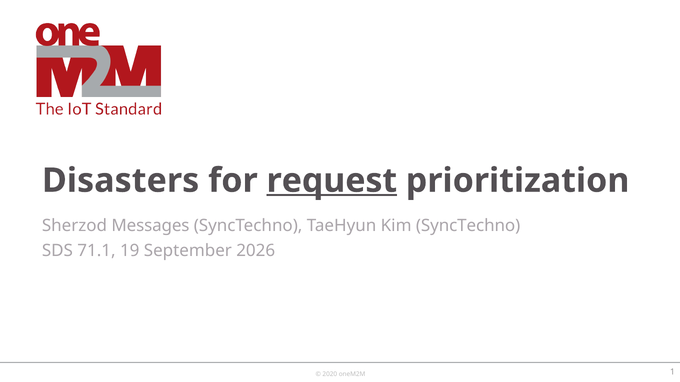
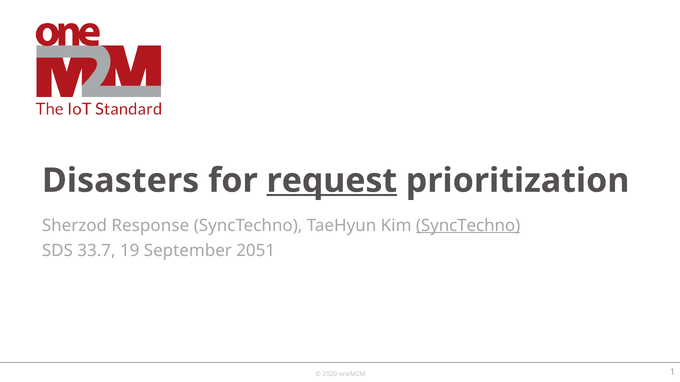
Messages: Messages -> Response
SyncTechno at (468, 226) underline: none -> present
71.1: 71.1 -> 33.7
2026: 2026 -> 2051
